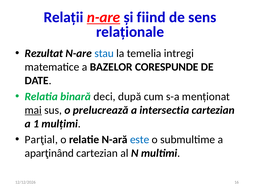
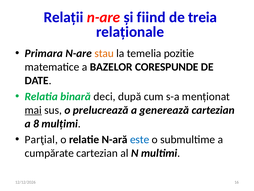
n-are at (104, 17) underline: present -> none
sens: sens -> treia
Rezultat: Rezultat -> Primara
stau colour: blue -> orange
intregi: intregi -> pozitie
intersectia: intersectia -> generează
1: 1 -> 8
aparţinând: aparţinând -> cumpărate
